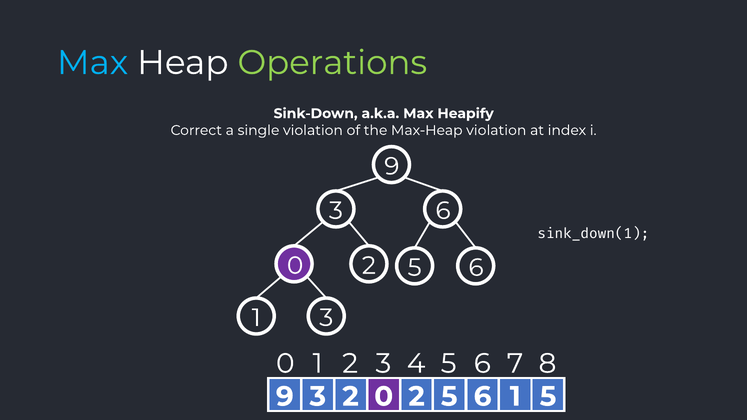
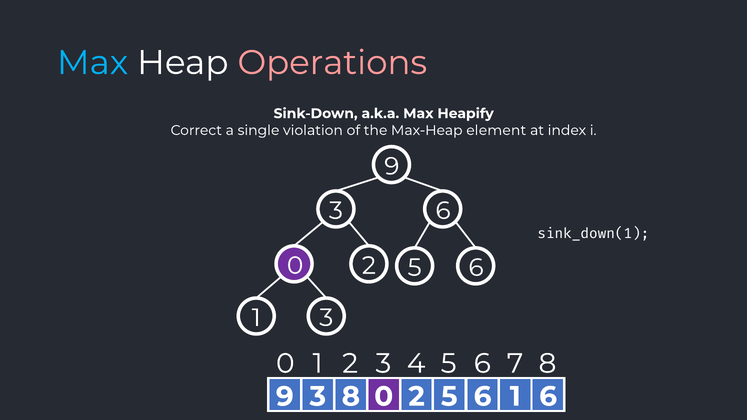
Operations colour: light green -> pink
Max-Heap violation: violation -> element
3 2: 2 -> 8
1 5: 5 -> 6
